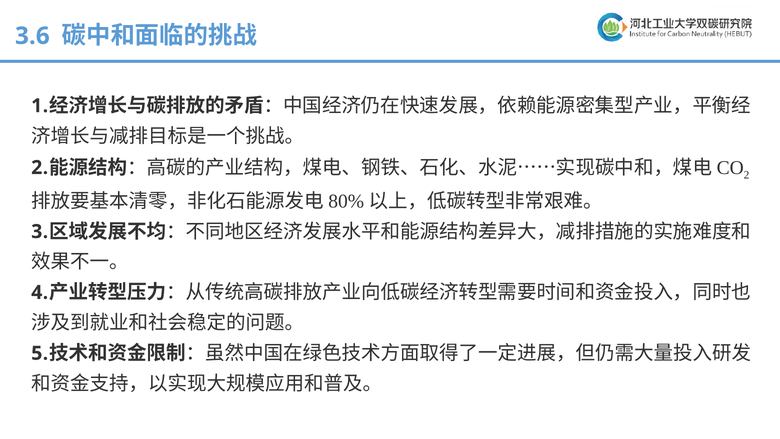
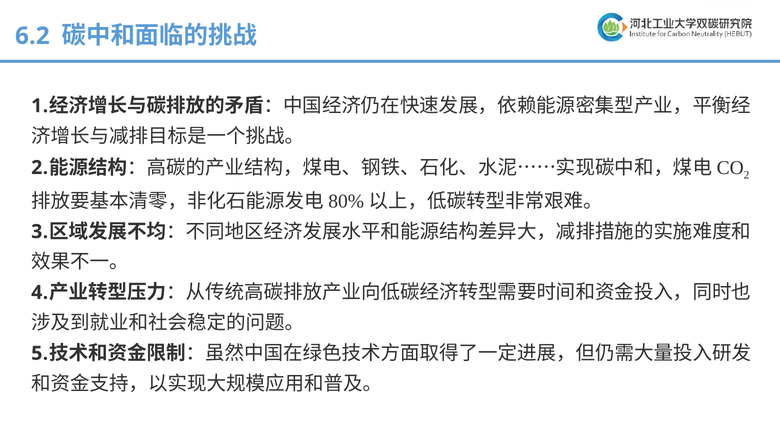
3.6: 3.6 -> 6.2
